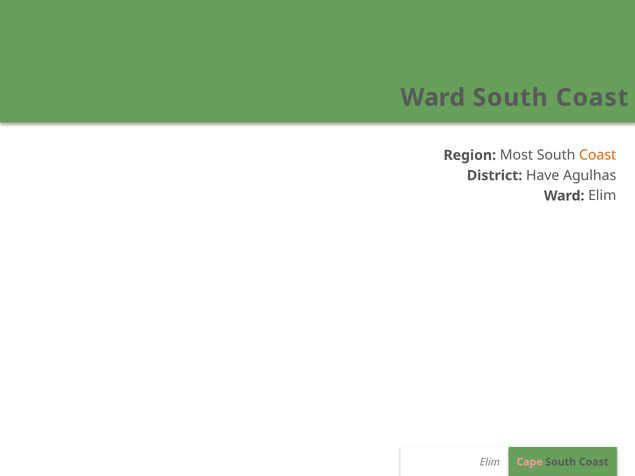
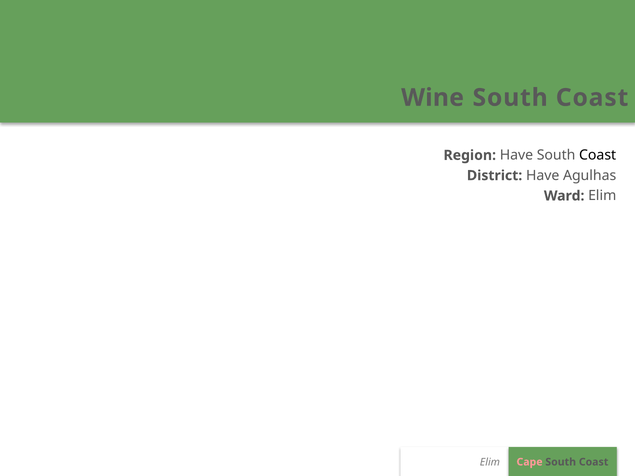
Ward at (433, 98): Ward -> Wine
Region Most: Most -> Have
Coast at (598, 155) colour: orange -> black
